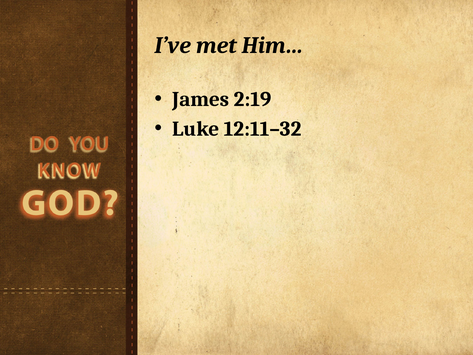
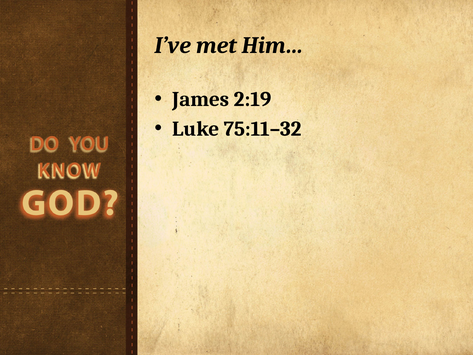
12:11–32: 12:11–32 -> 75:11–32
